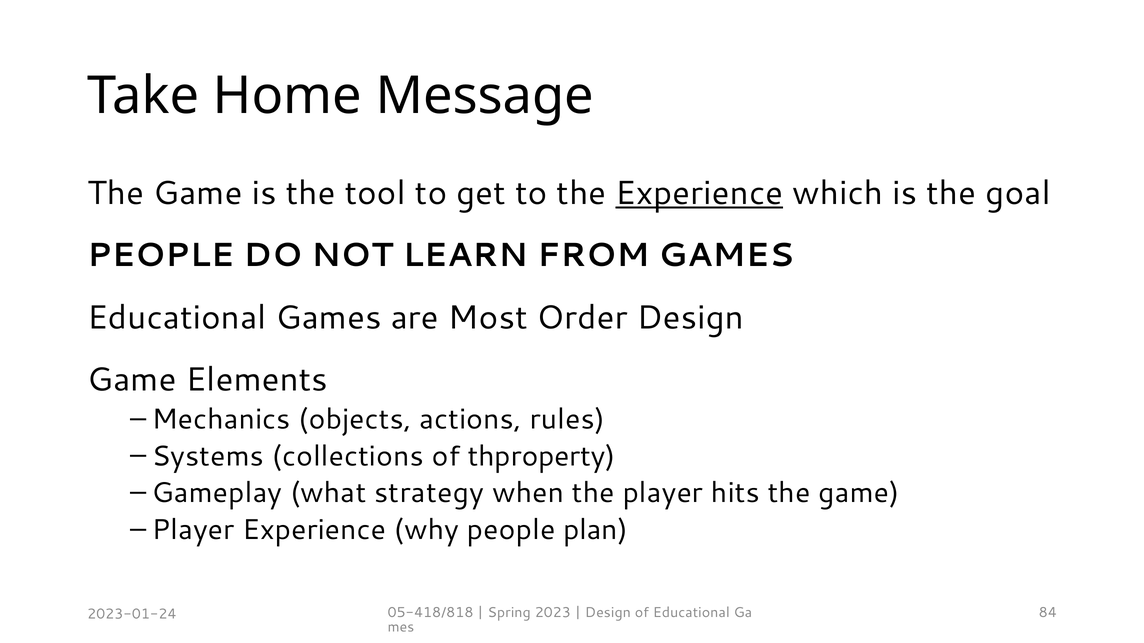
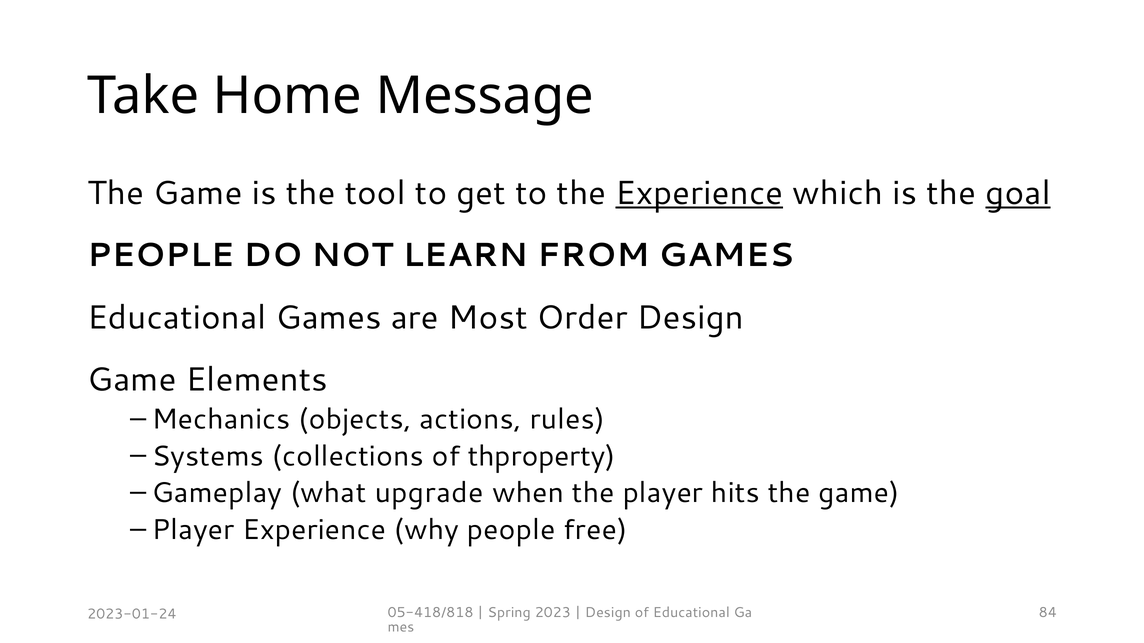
goal underline: none -> present
strategy: strategy -> upgrade
plan: plan -> free
